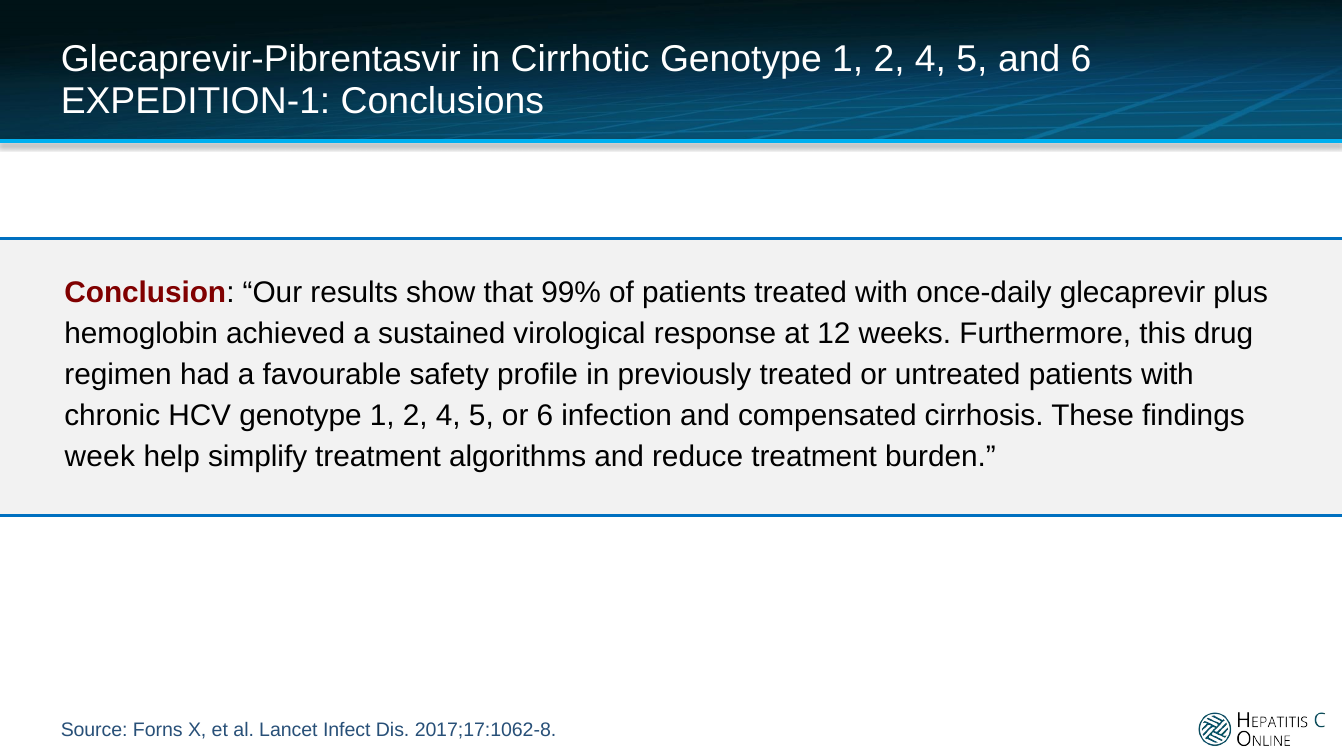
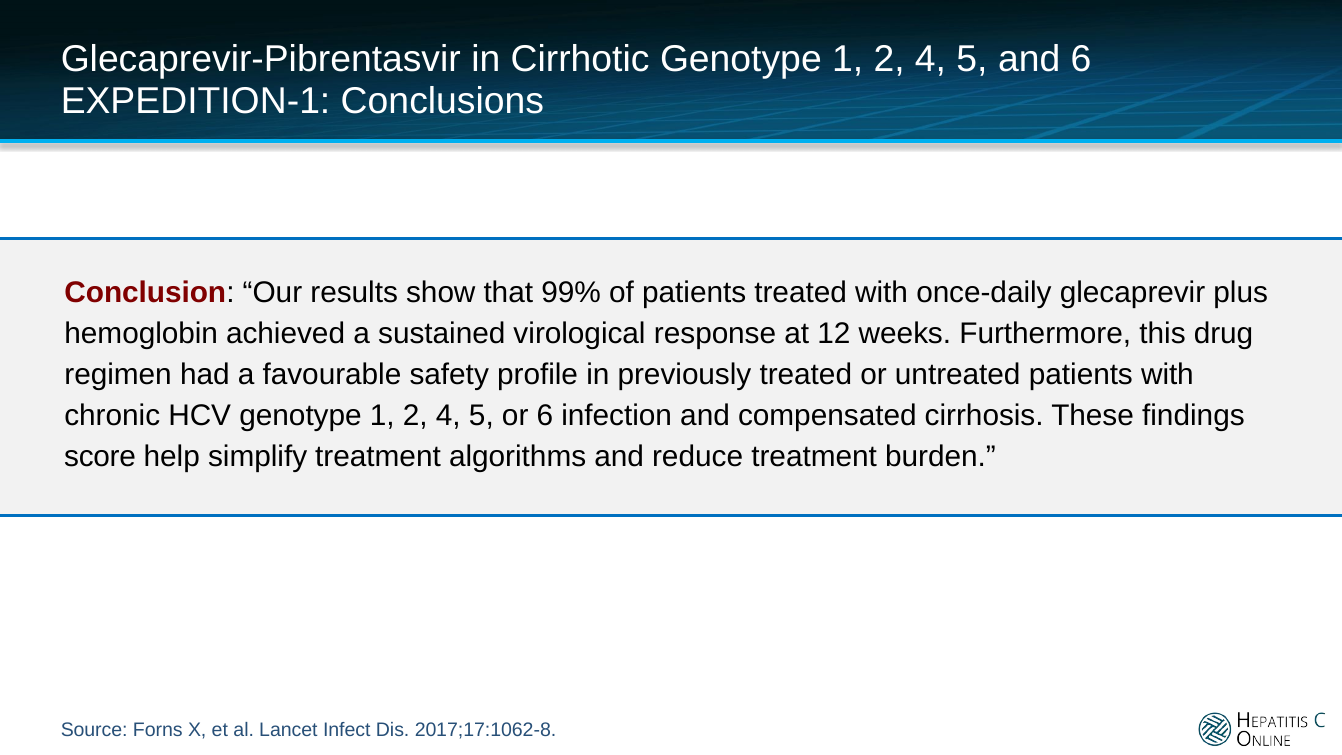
week: week -> score
